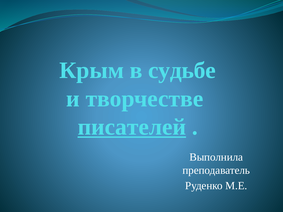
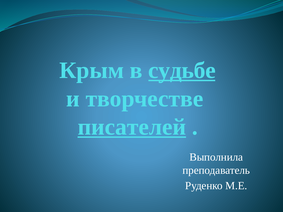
судьбе underline: none -> present
